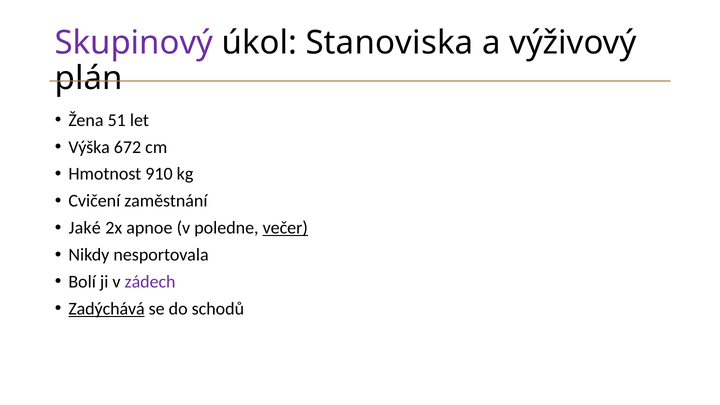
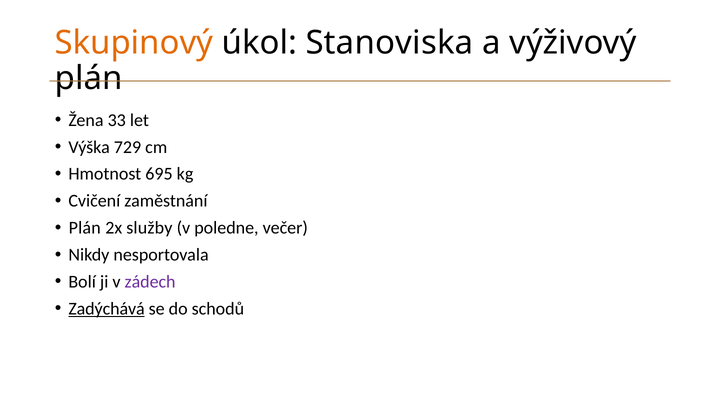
Skupinový colour: purple -> orange
51: 51 -> 33
672: 672 -> 729
910: 910 -> 695
Jaké at (85, 228): Jaké -> Plán
apnoe: apnoe -> služby
večer underline: present -> none
